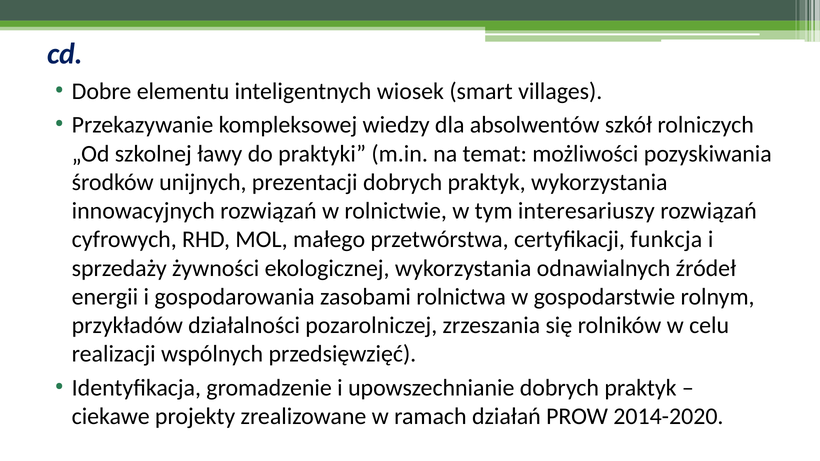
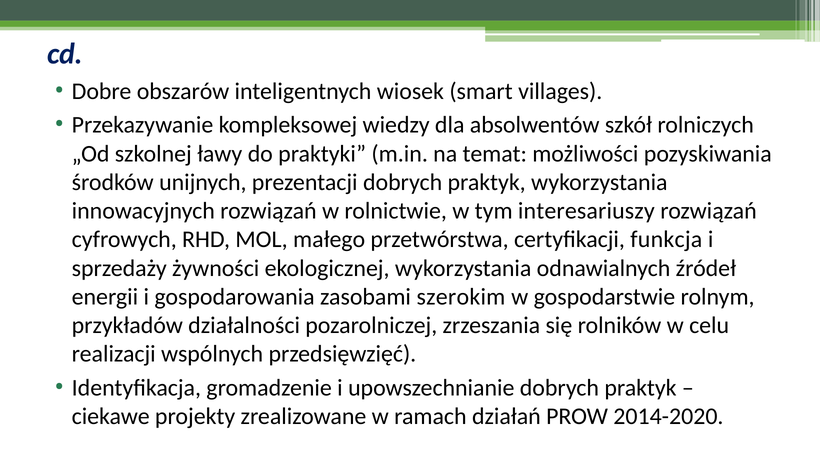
elementu: elementu -> obszarów
rolnictwa: rolnictwa -> szerokim
